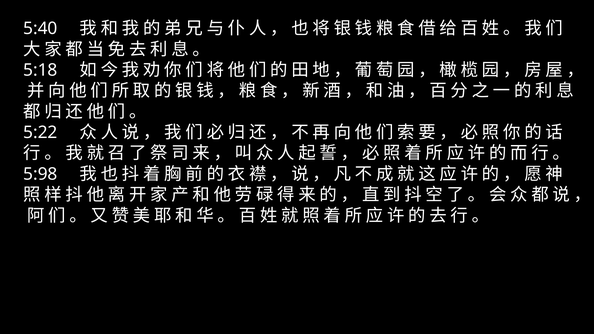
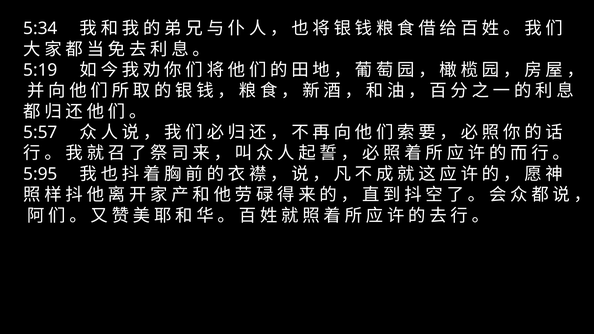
5:40: 5:40 -> 5:34
5:18: 5:18 -> 5:19
5:22: 5:22 -> 5:57
5:98: 5:98 -> 5:95
